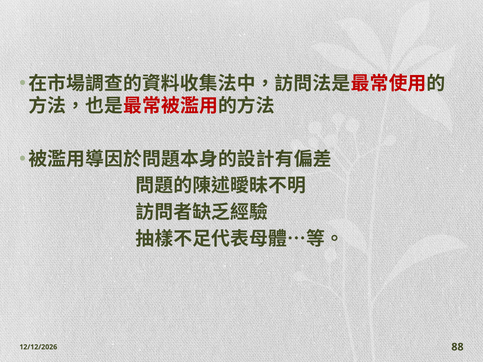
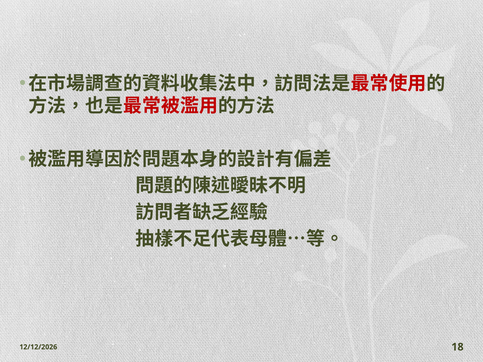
88: 88 -> 18
